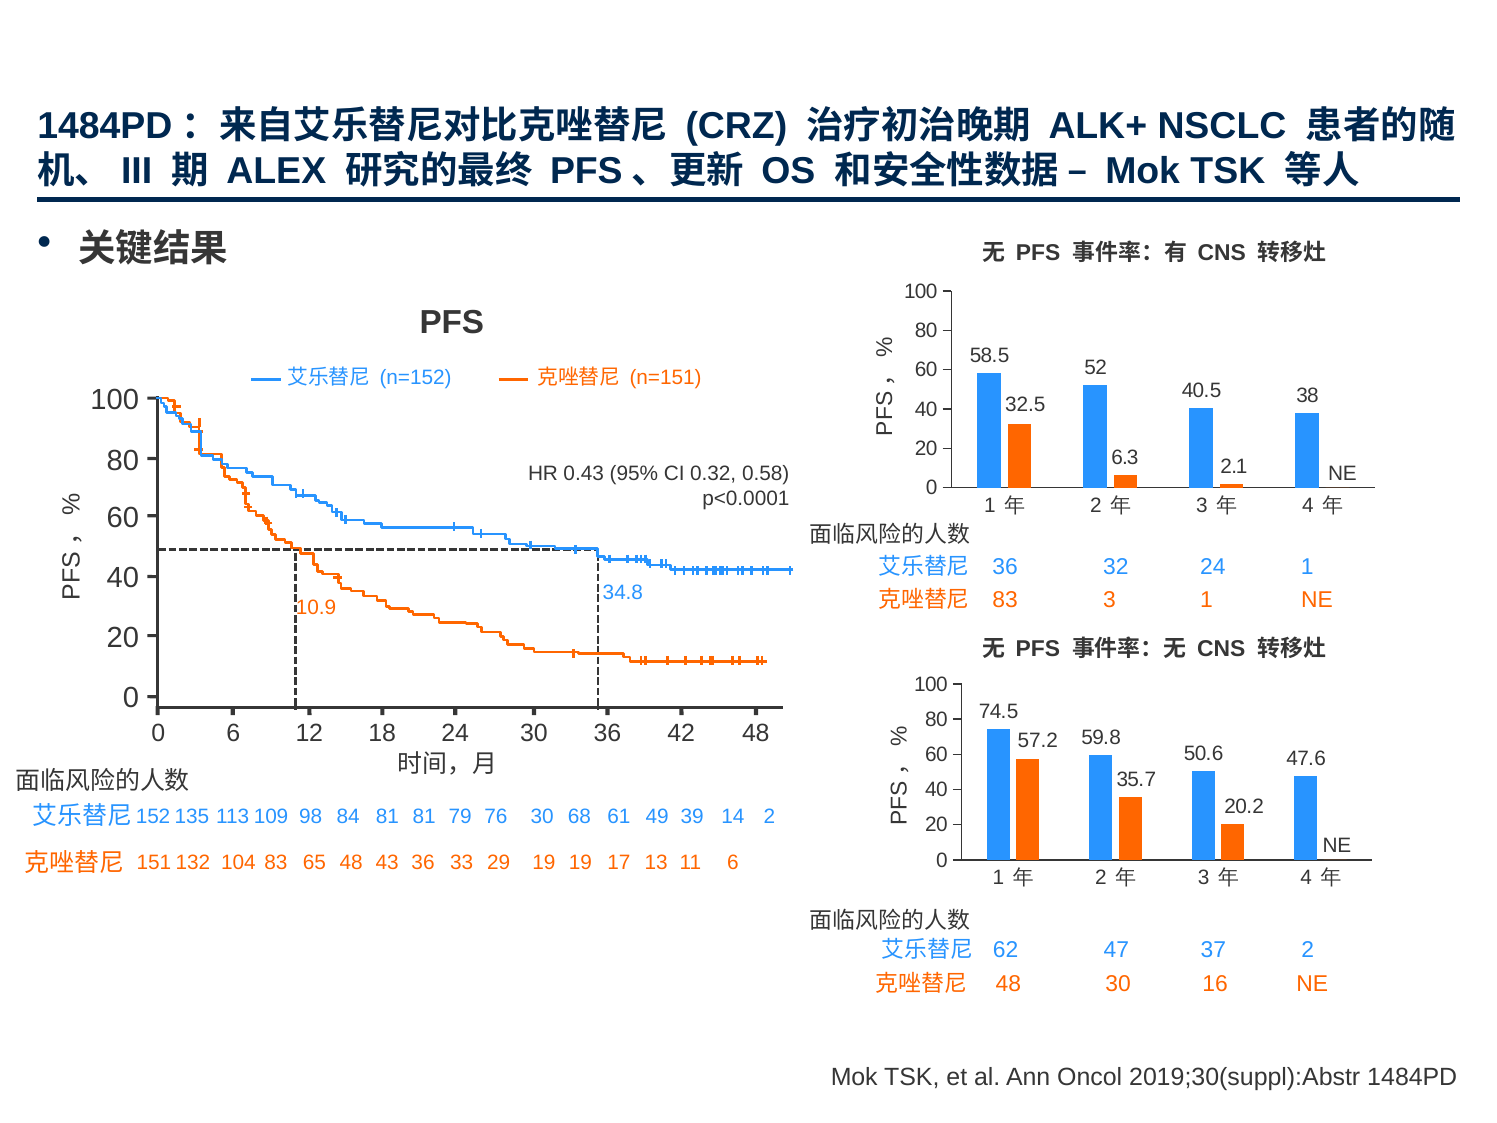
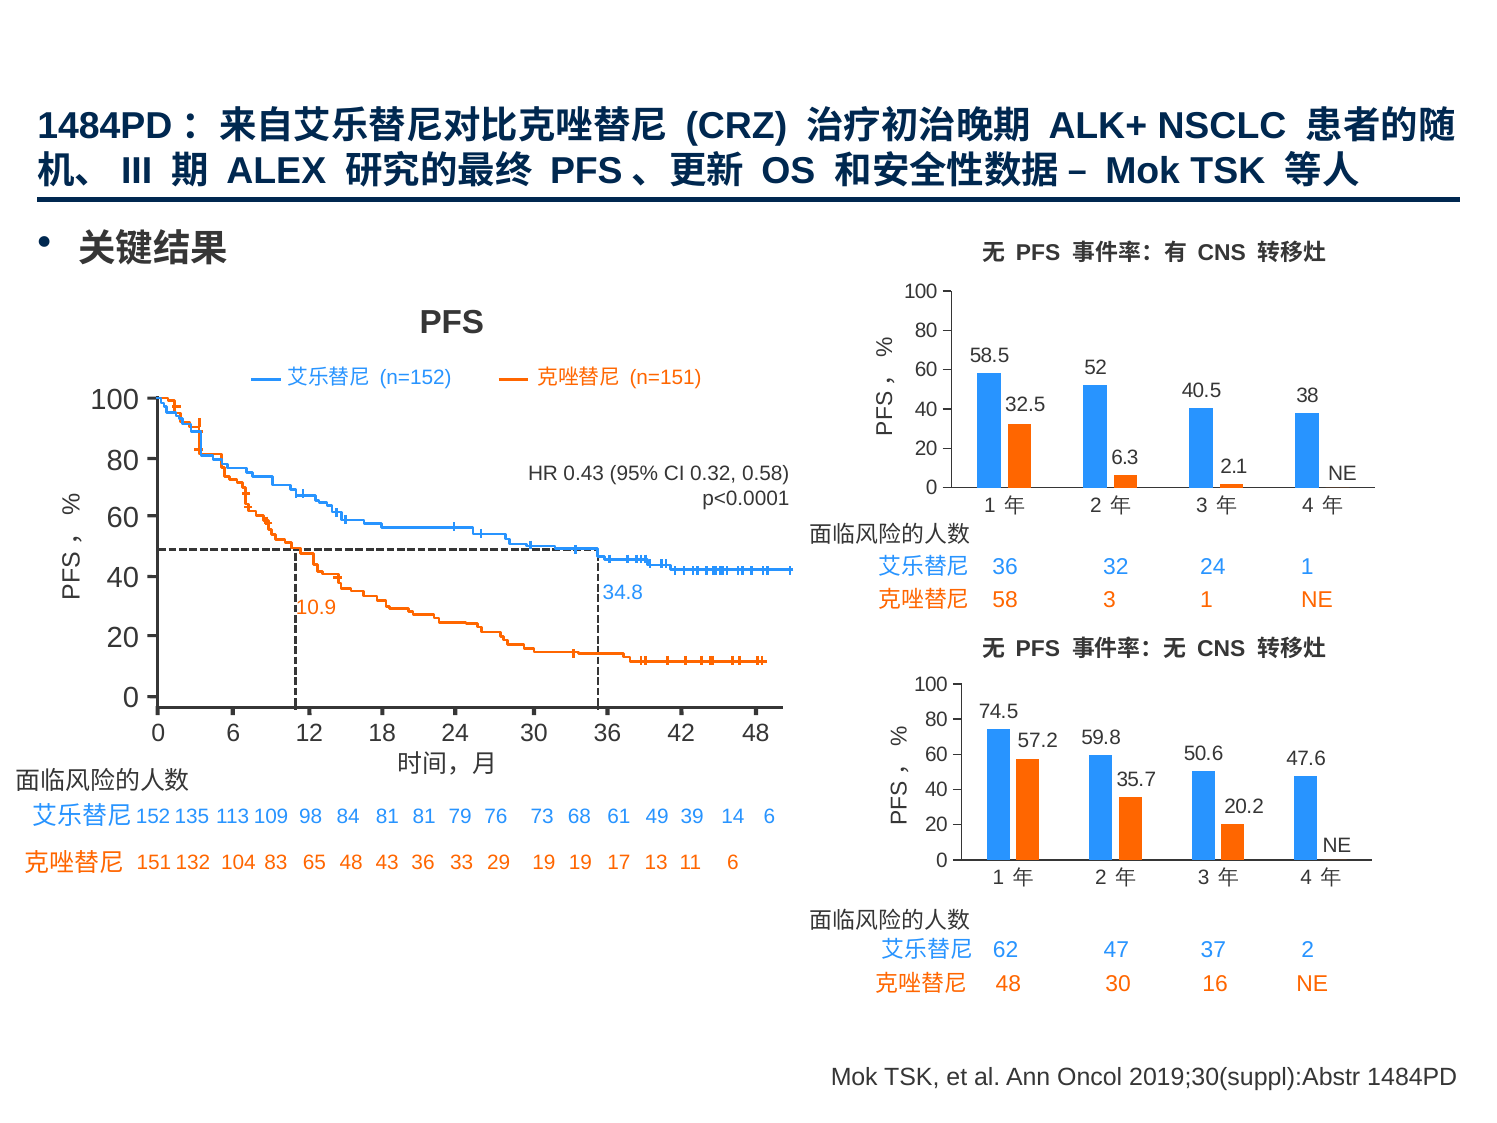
83 at (1005, 599): 83 -> 58
14 2: 2 -> 6
76 30: 30 -> 73
